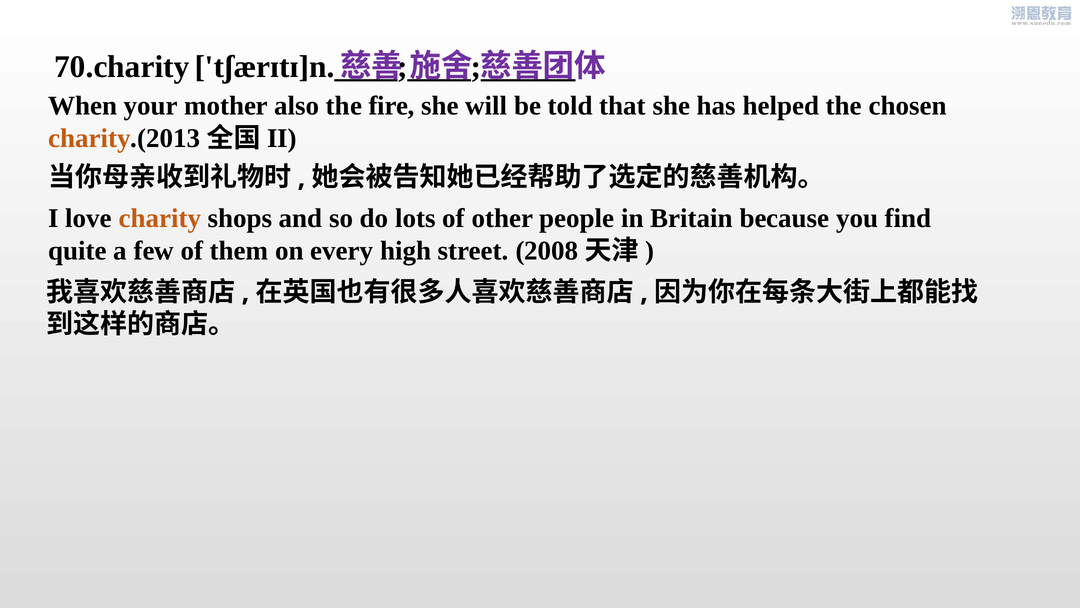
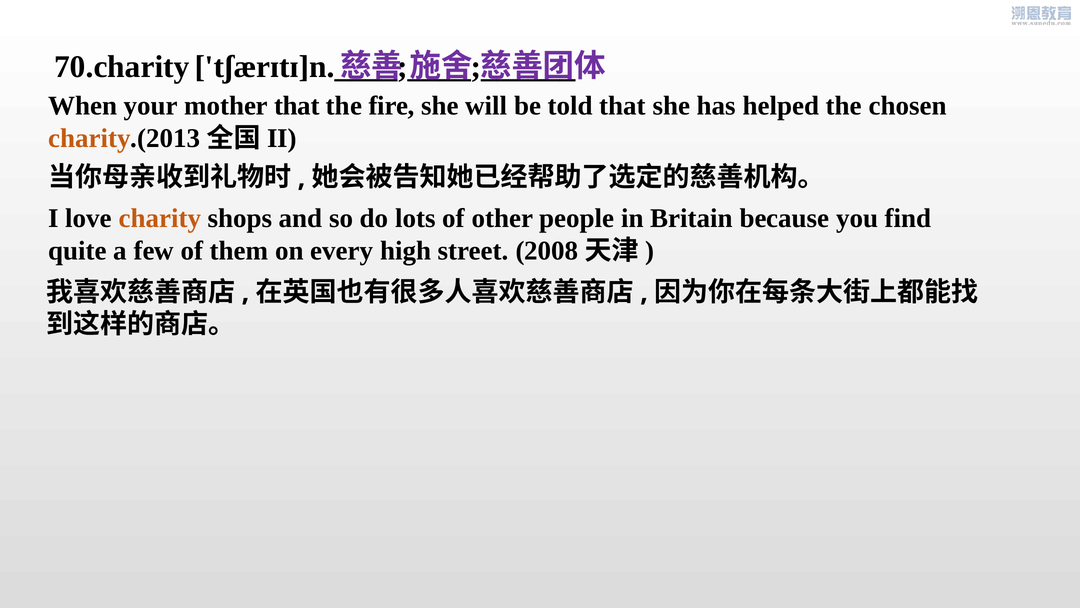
mother also: also -> that
